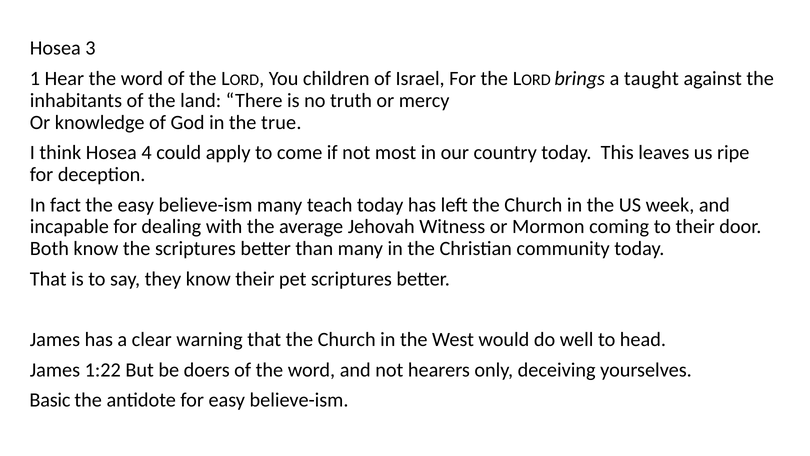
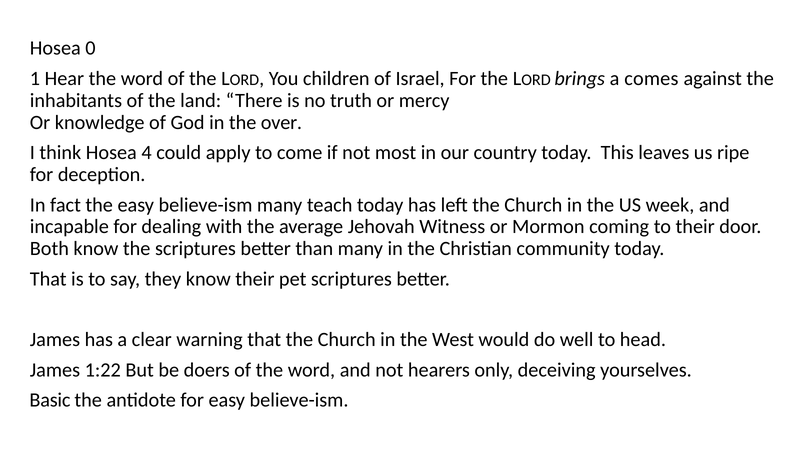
3: 3 -> 0
taught: taught -> comes
true: true -> over
